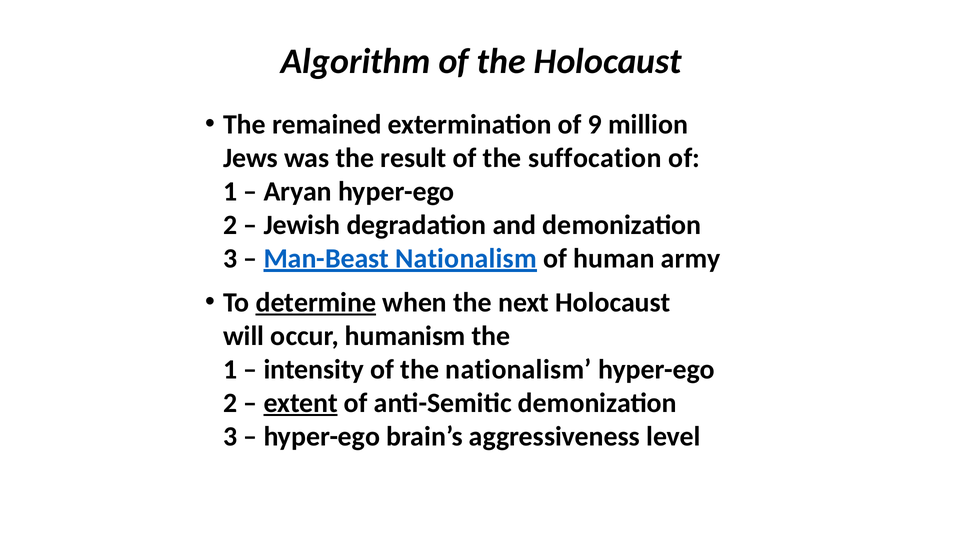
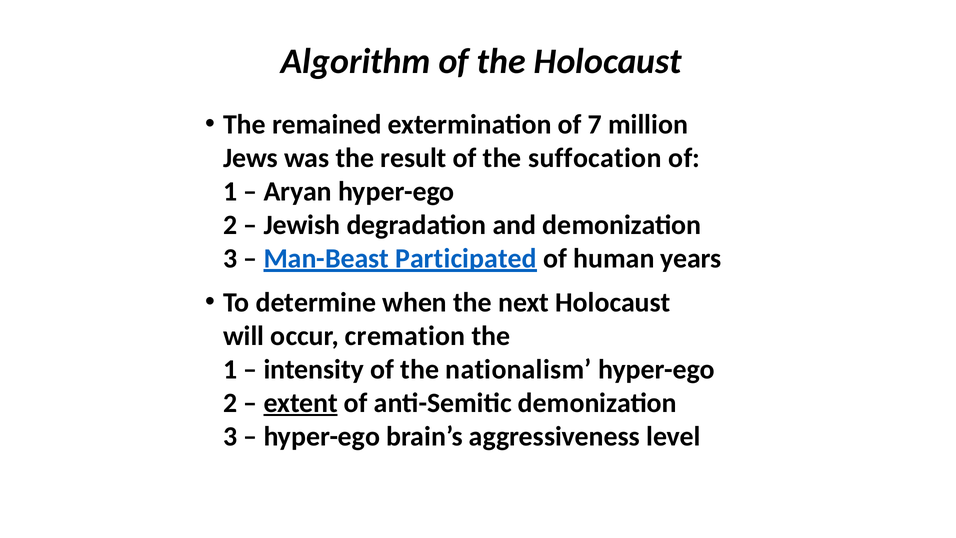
9: 9 -> 7
Man-Beast Nationalism: Nationalism -> Participated
army: army -> years
determine underline: present -> none
humanism: humanism -> cremation
